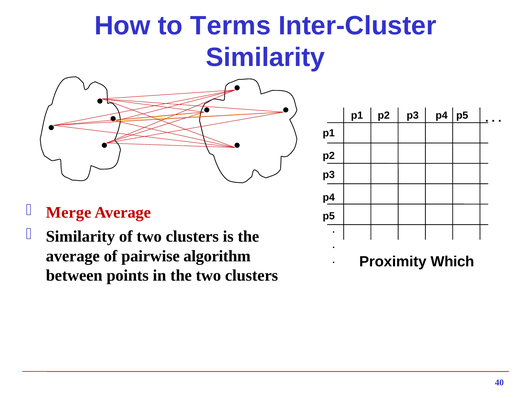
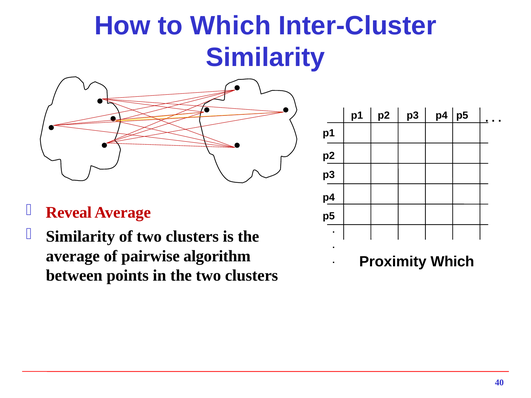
to Terms: Terms -> Which
Merge: Merge -> Reveal
